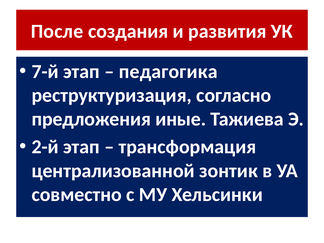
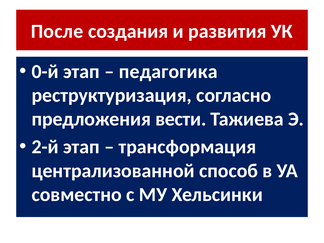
7-й: 7-й -> 0-й
иные: иные -> вести
зонтик: зонтик -> способ
